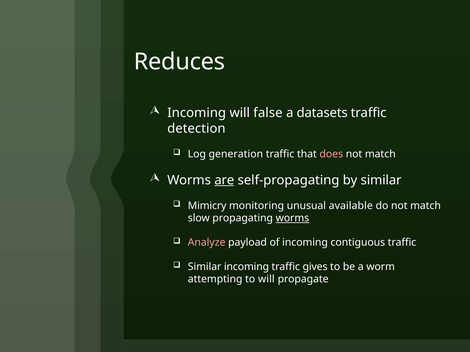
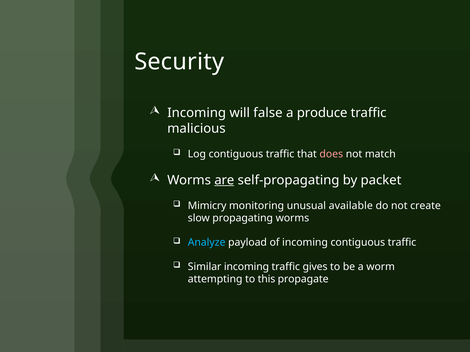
Reduces: Reduces -> Security
datasets: datasets -> produce
detection: detection -> malicious
Log generation: generation -> contiguous
by similar: similar -> packet
do not match: match -> create
worms at (292, 218) underline: present -> none
Analyze colour: pink -> light blue
to will: will -> this
